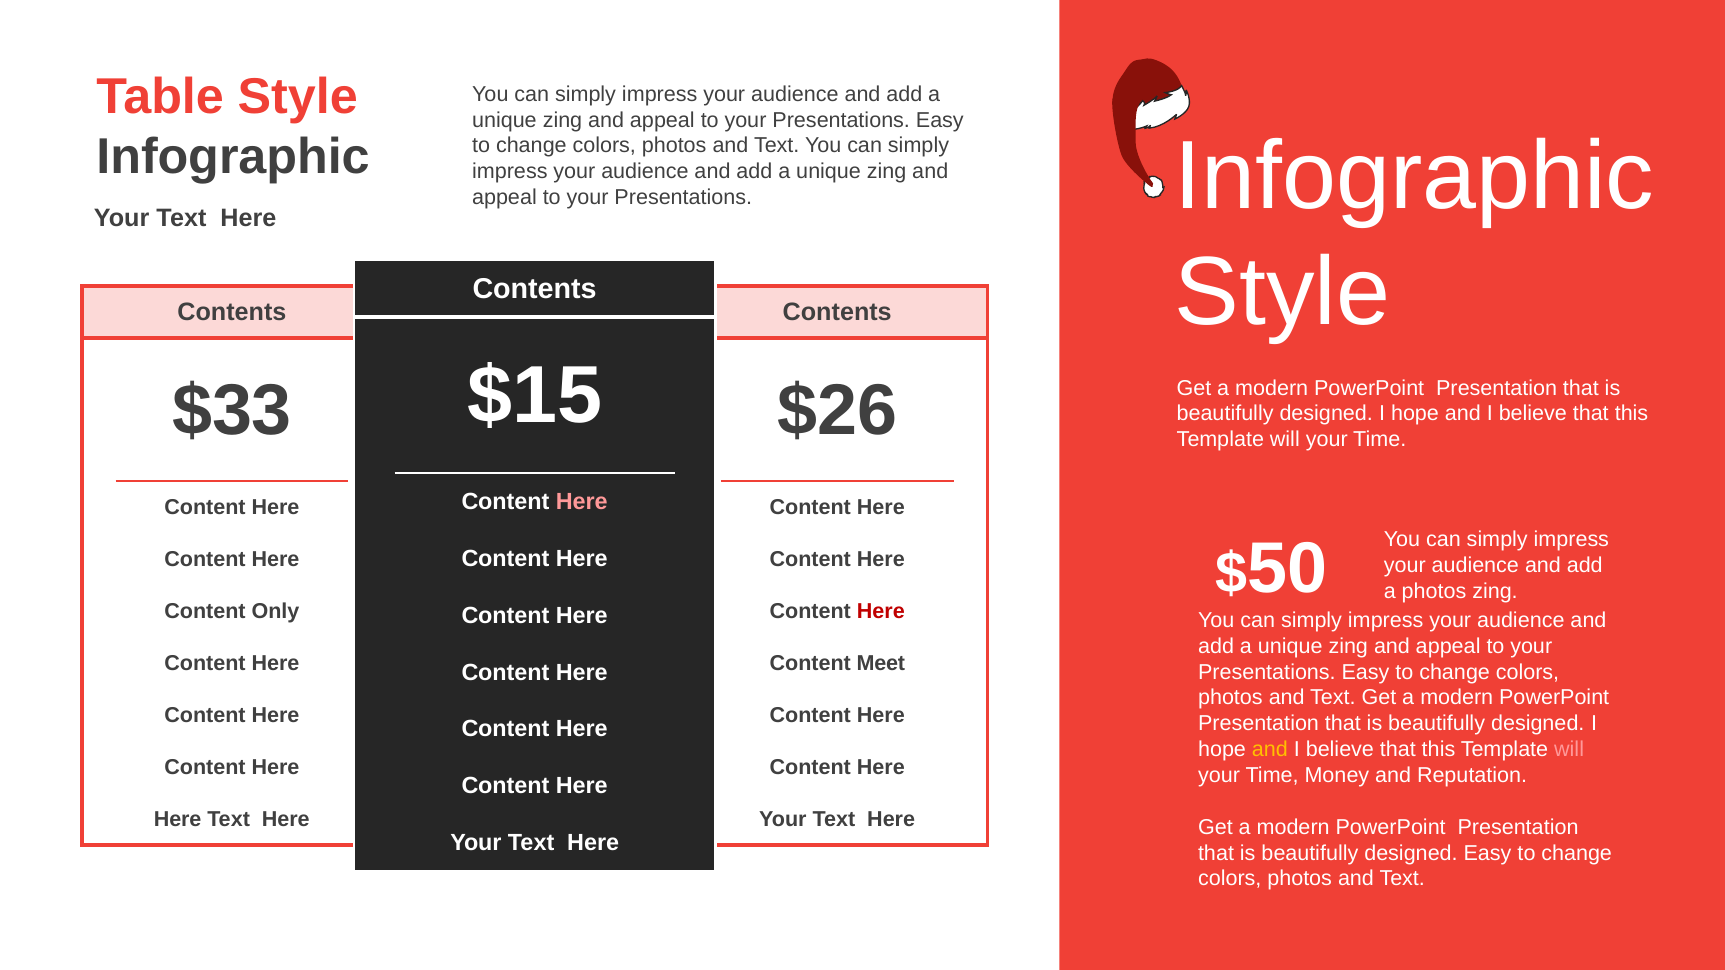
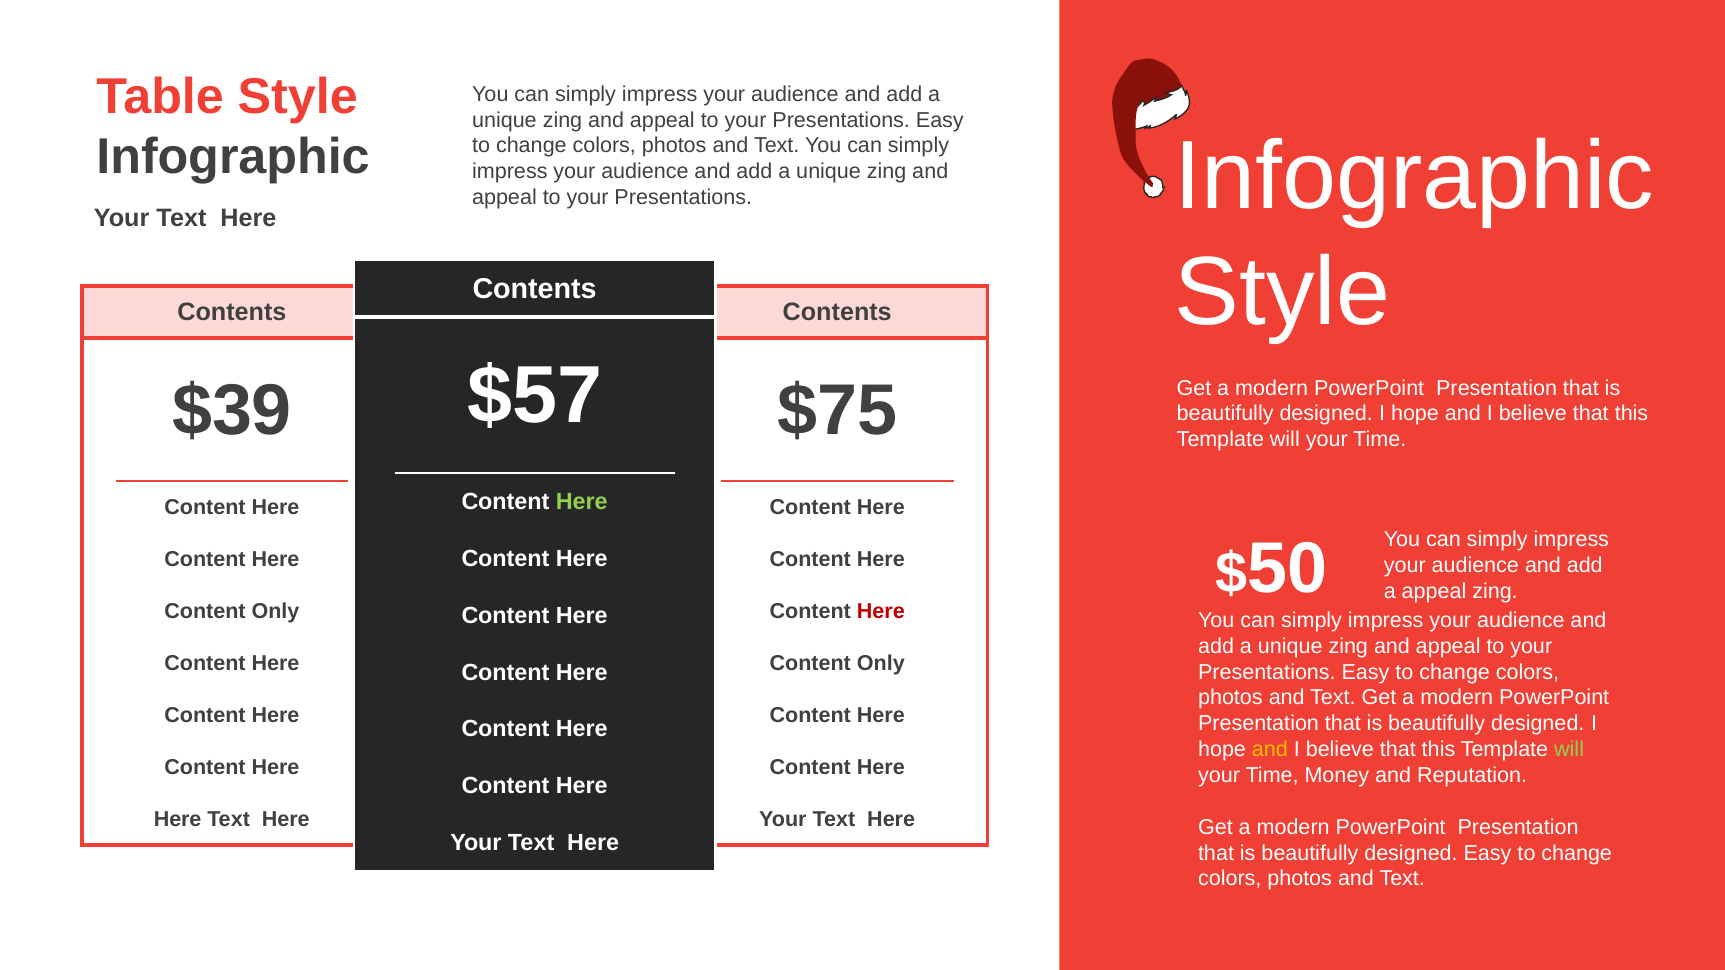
$15: $15 -> $57
$33: $33 -> $39
$26: $26 -> $75
Here at (582, 502) colour: pink -> light green
a photos: photos -> appeal
Meet at (881, 664): Meet -> Only
will at (1569, 750) colour: pink -> light green
